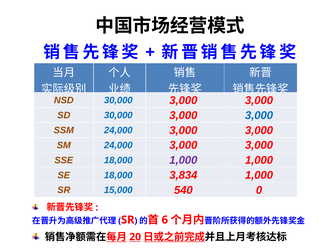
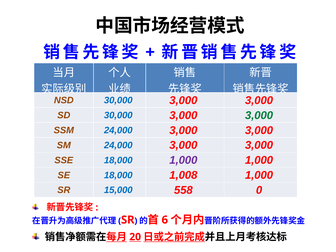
3,000 at (259, 115) colour: blue -> green
3,834: 3,834 -> 1,008
540: 540 -> 558
